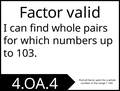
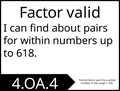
find whole: whole -> about
which: which -> within
103: 103 -> 618
